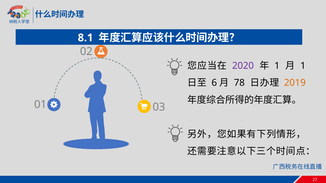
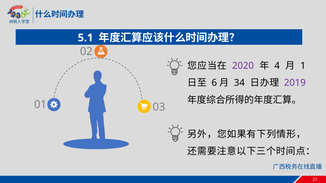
8.1: 8.1 -> 5.1
1 at (277, 66): 1 -> 4
78: 78 -> 34
2019 colour: orange -> purple
